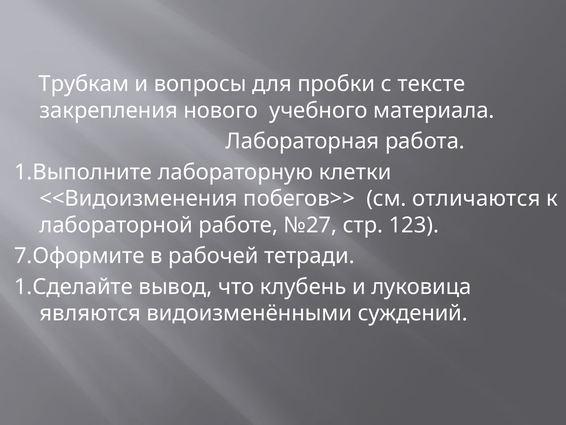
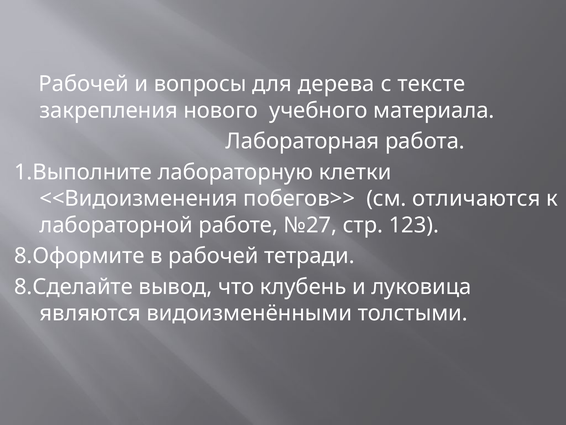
Трубкам at (84, 84): Трубкам -> Рабочей
пробки: пробки -> дерева
7.Оформите: 7.Оформите -> 8.Оформите
1.Сделайте: 1.Сделайте -> 8.Сделайте
суждений: суждений -> толстыми
